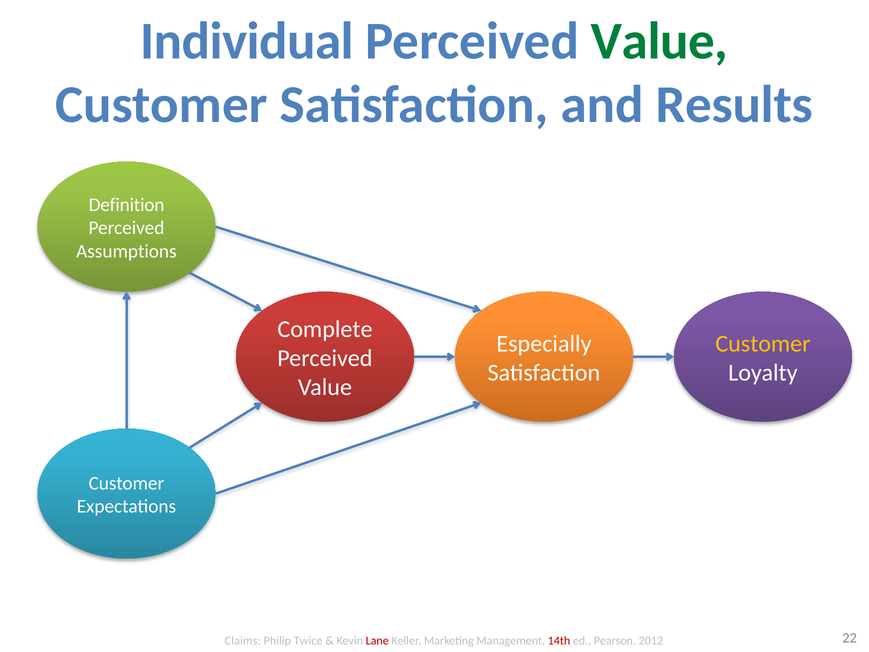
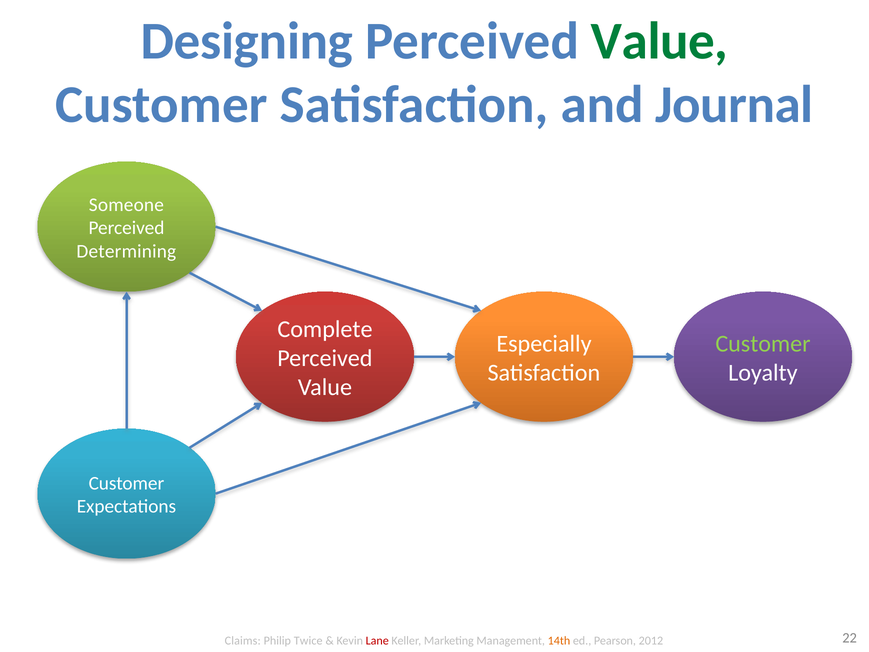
Individual: Individual -> Designing
Results: Results -> Journal
Definition: Definition -> Someone
Assumptions: Assumptions -> Determining
Customer at (763, 344) colour: yellow -> light green
14th colour: red -> orange
